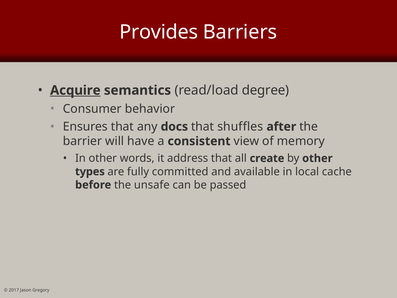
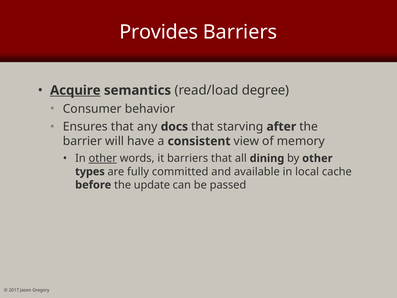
shuffles: shuffles -> starving
other at (103, 158) underline: none -> present
it address: address -> barriers
create: create -> dining
unsafe: unsafe -> update
